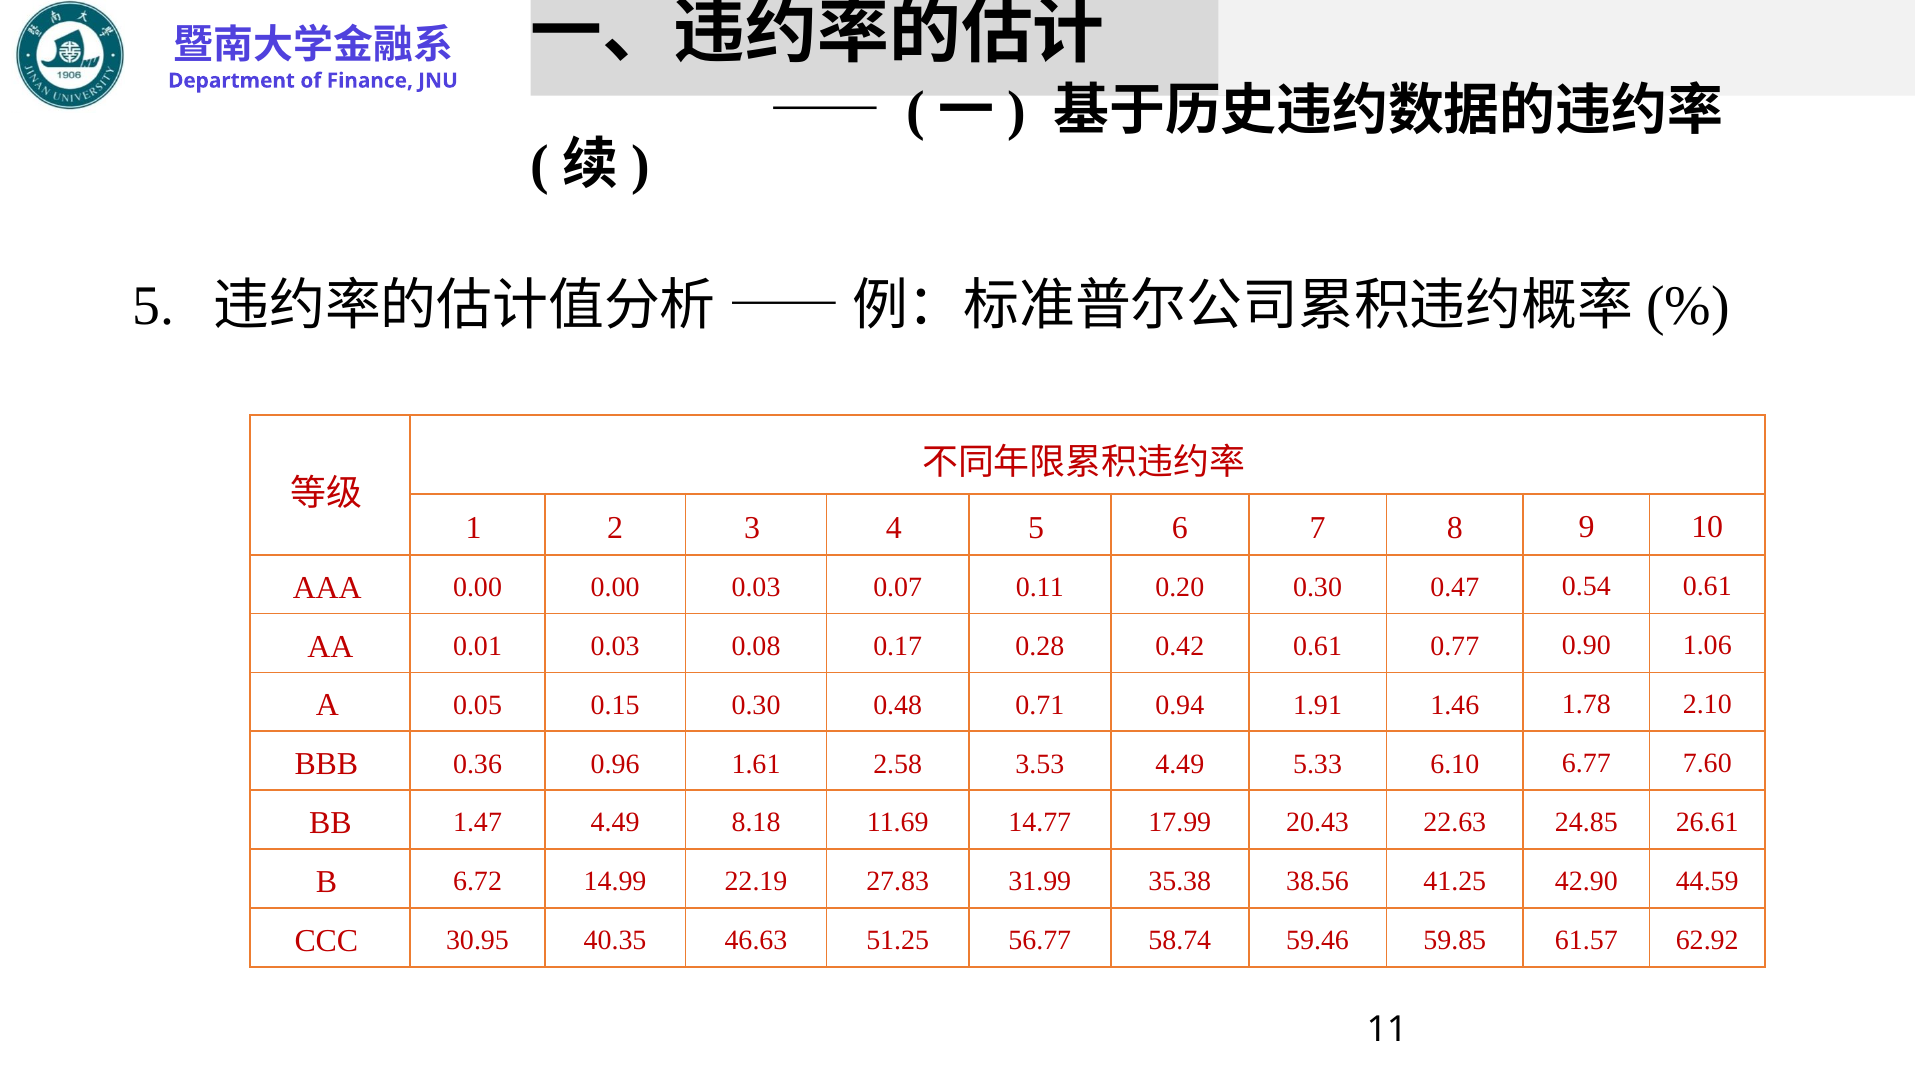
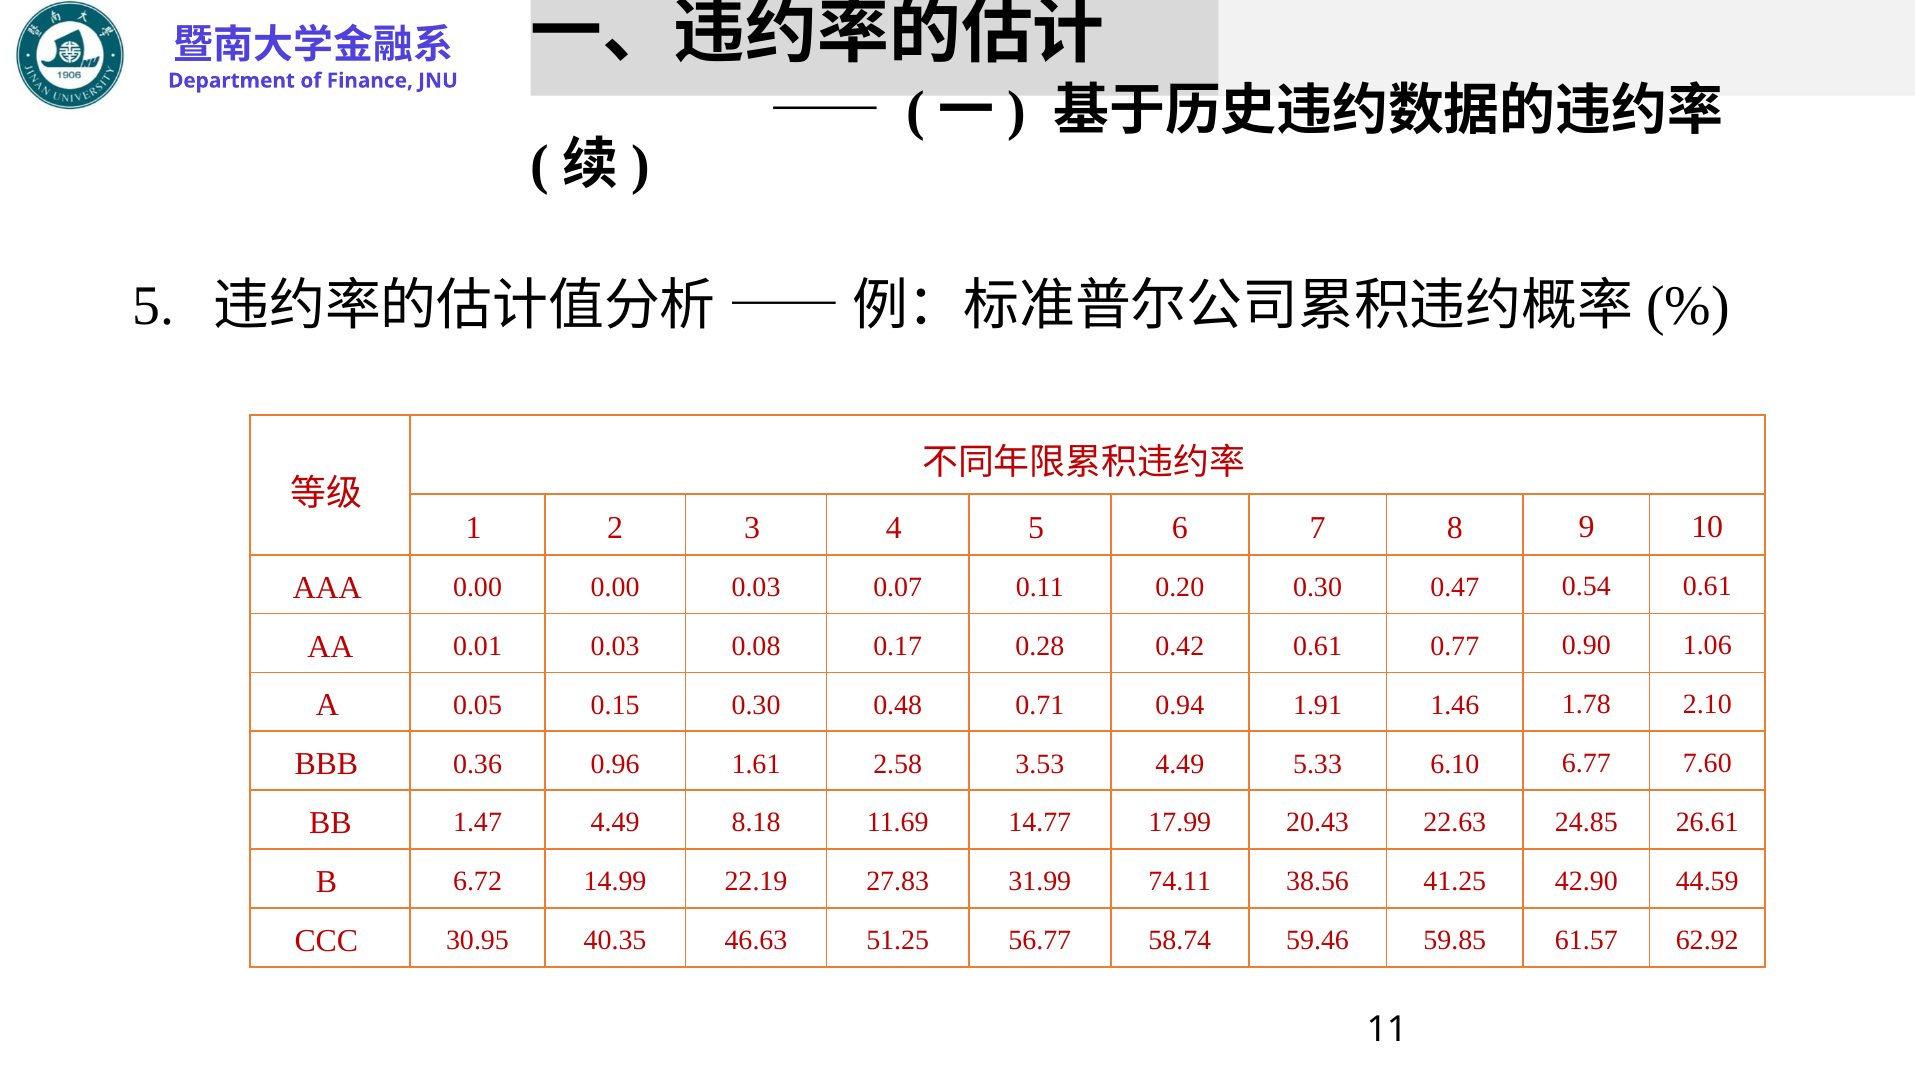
35.38: 35.38 -> 74.11
